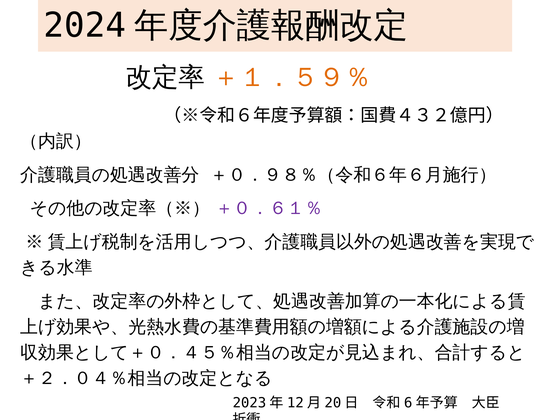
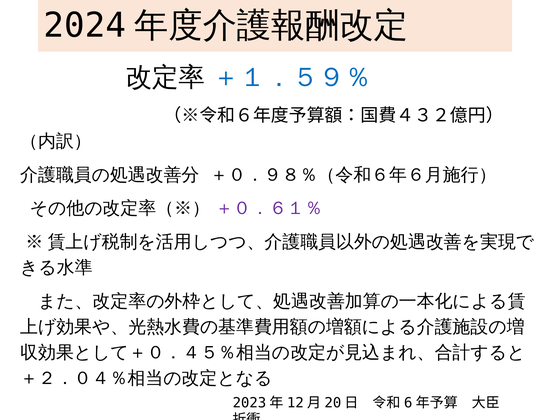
＋１．５９％ colour: orange -> blue
